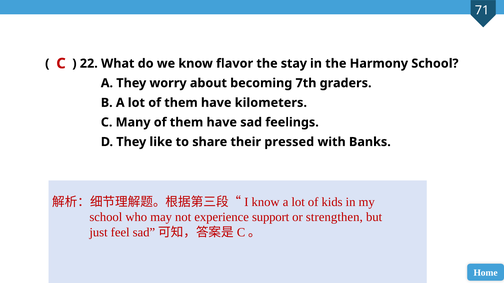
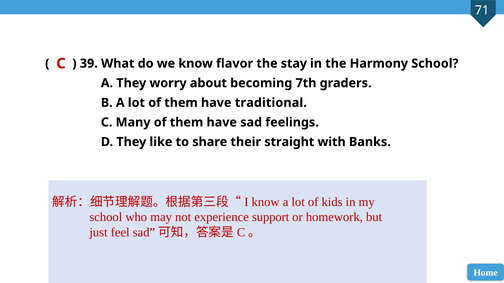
22: 22 -> 39
kilometers: kilometers -> traditional
pressed: pressed -> straight
strengthen: strengthen -> homework
